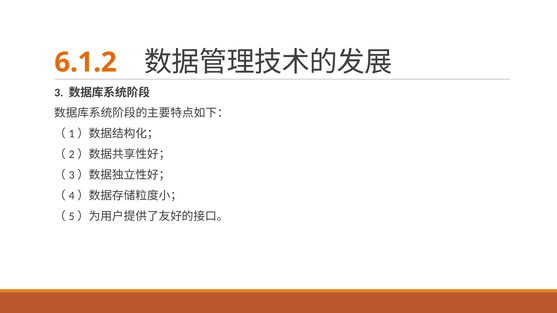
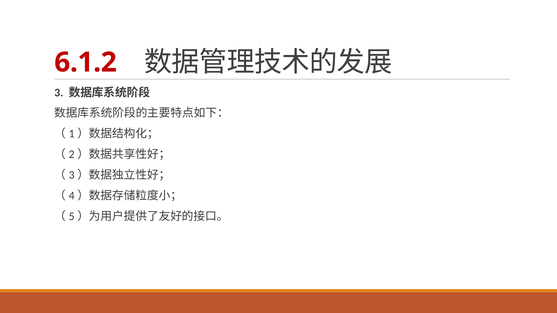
6.1.2 colour: orange -> red
